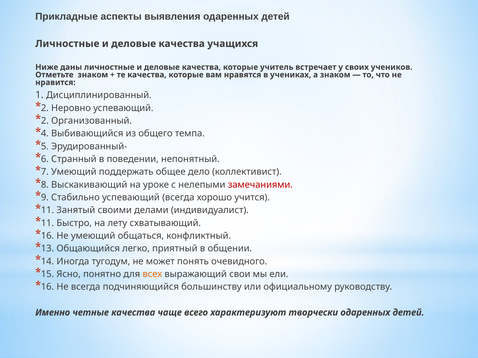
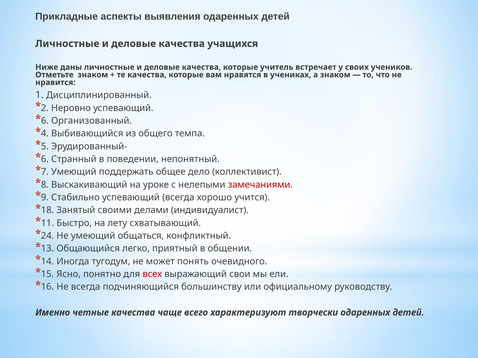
2 at (45, 121): 2 -> 6
11 at (47, 211): 11 -> 18
16 at (47, 236): 16 -> 24
всех colour: orange -> red
